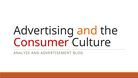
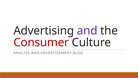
and at (87, 31) colour: orange -> purple
